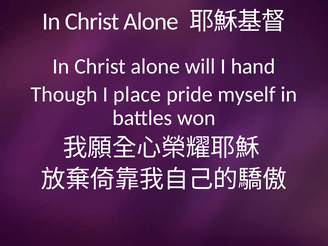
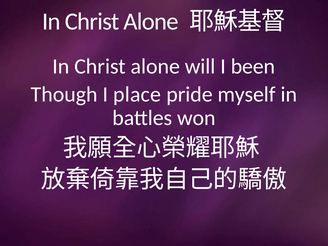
hand: hand -> been
